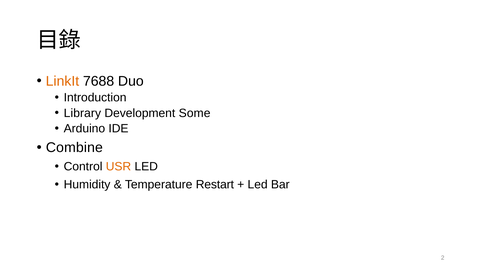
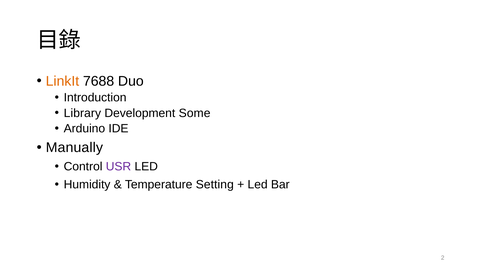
Combine: Combine -> Manually
USR colour: orange -> purple
Restart: Restart -> Setting
